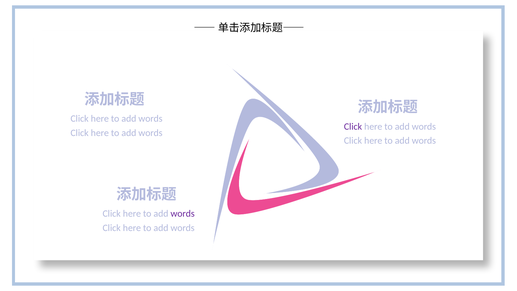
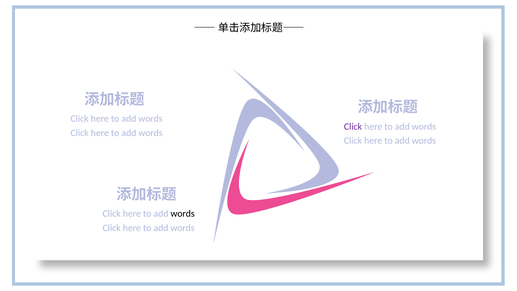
words at (183, 214) colour: purple -> black
